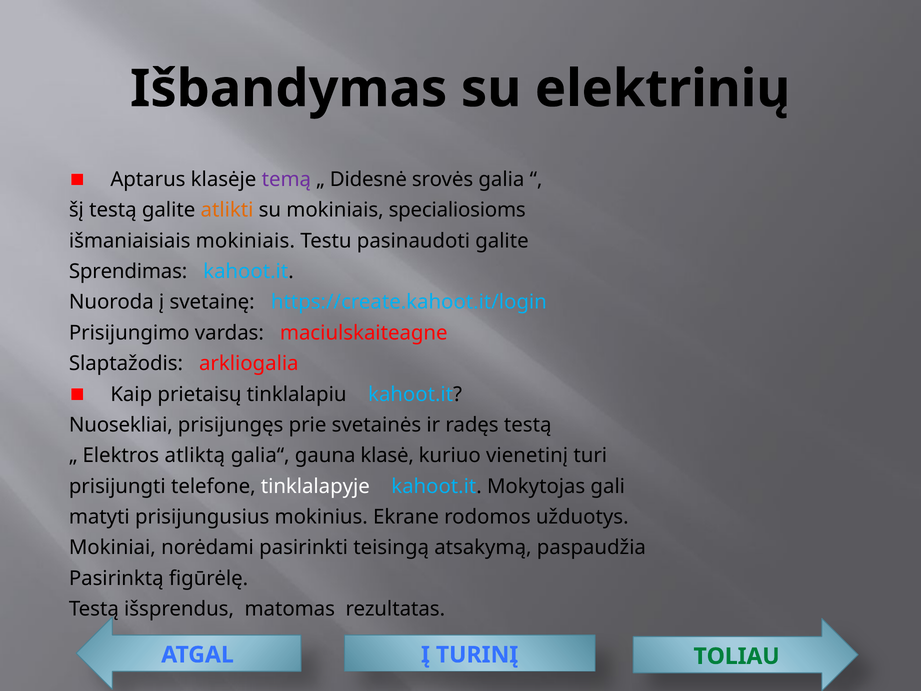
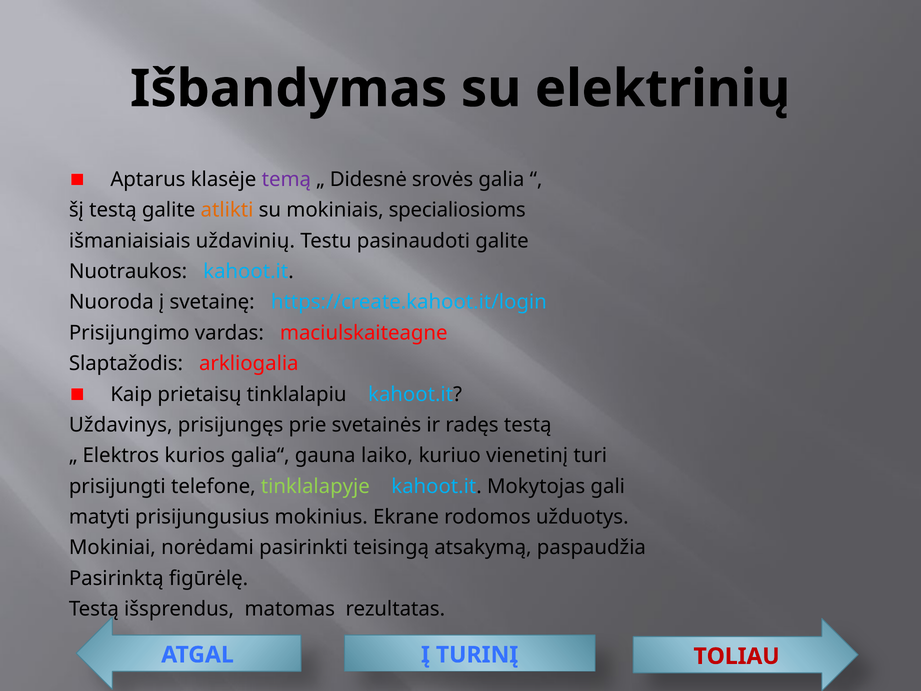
išmaniaisiais mokiniais: mokiniais -> uždavinių
Sprendimas: Sprendimas -> Nuotraukos
Nuosekliai: Nuosekliai -> Uždavinys
atliktą: atliktą -> kurios
klasė: klasė -> laiko
tinklalapyje colour: white -> light green
TOLIAU colour: green -> red
